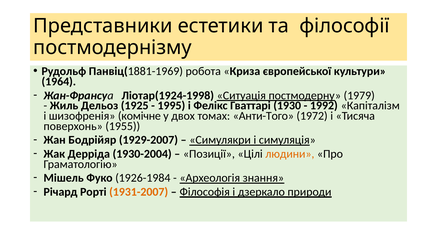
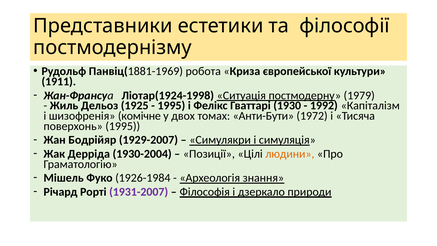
1964: 1964 -> 1911
Анти-Того: Анти-Того -> Анти-Бути
поверхонь 1955: 1955 -> 1995
1931-2007 colour: orange -> purple
